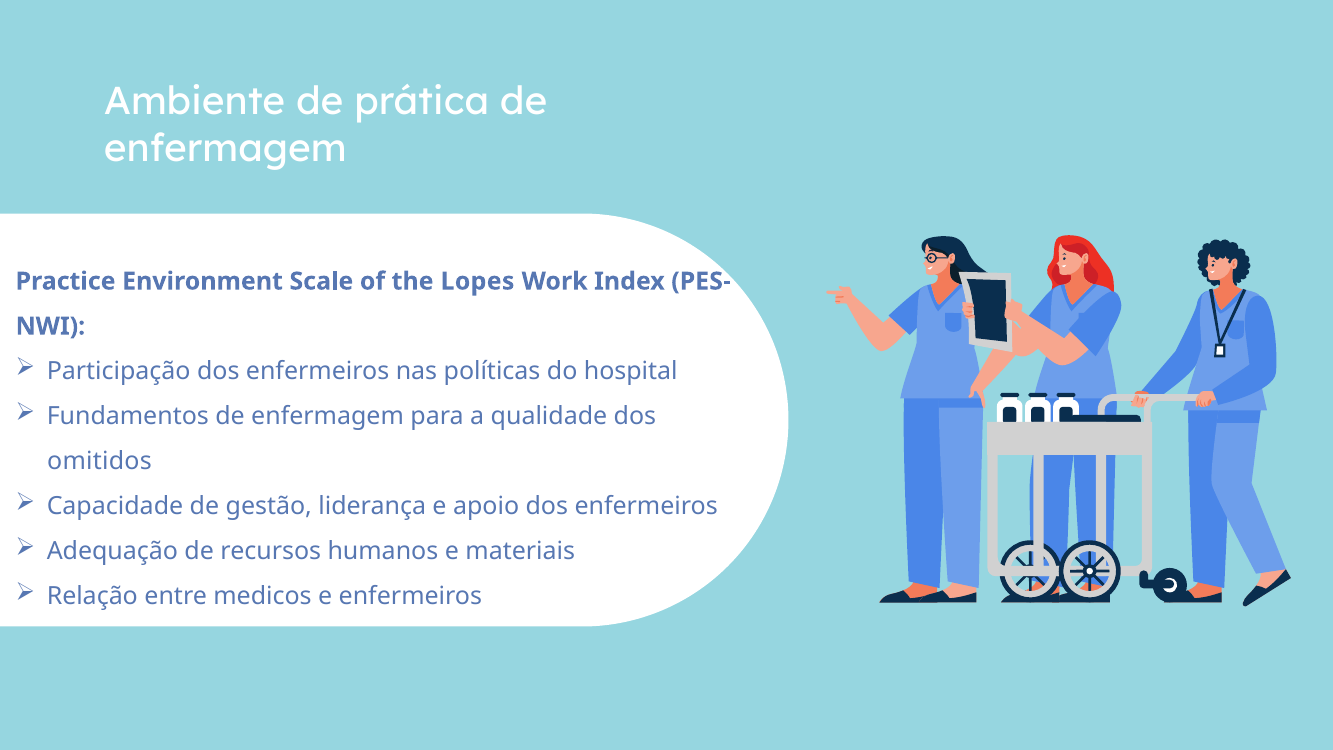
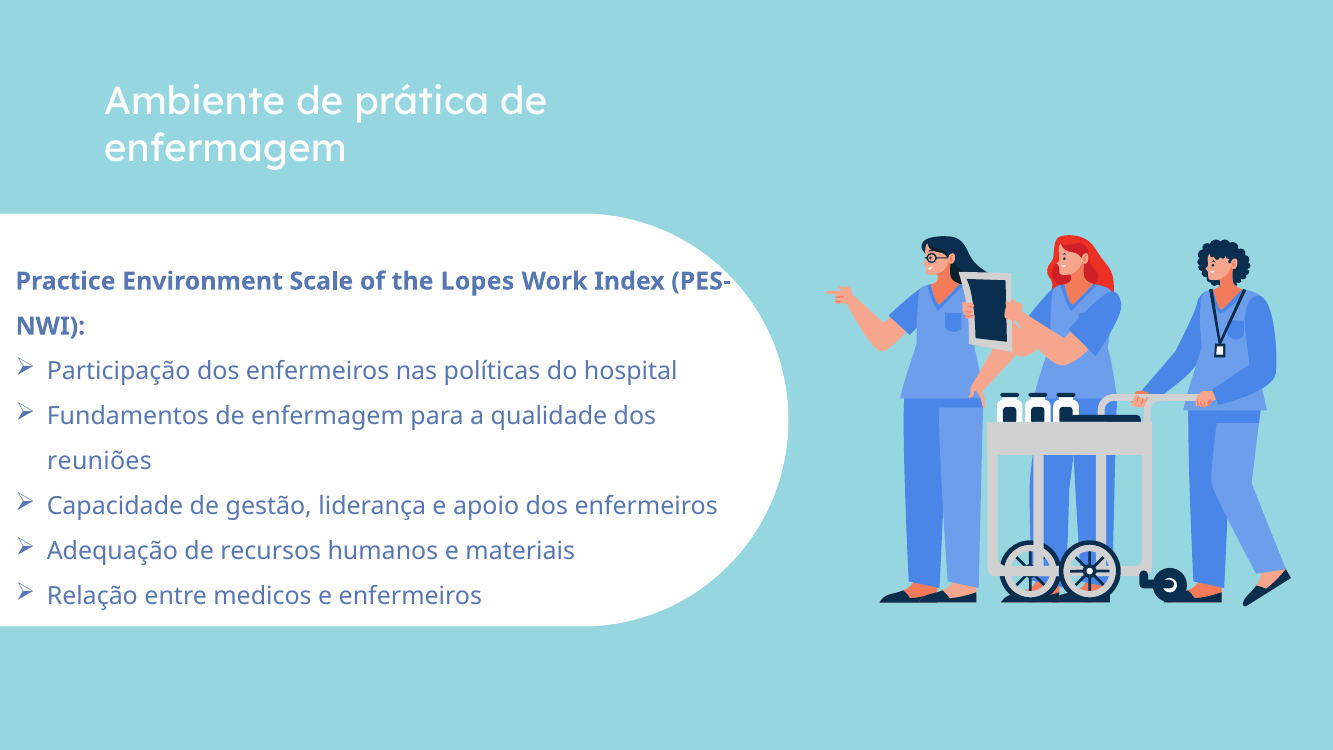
omitidos: omitidos -> reuniões
